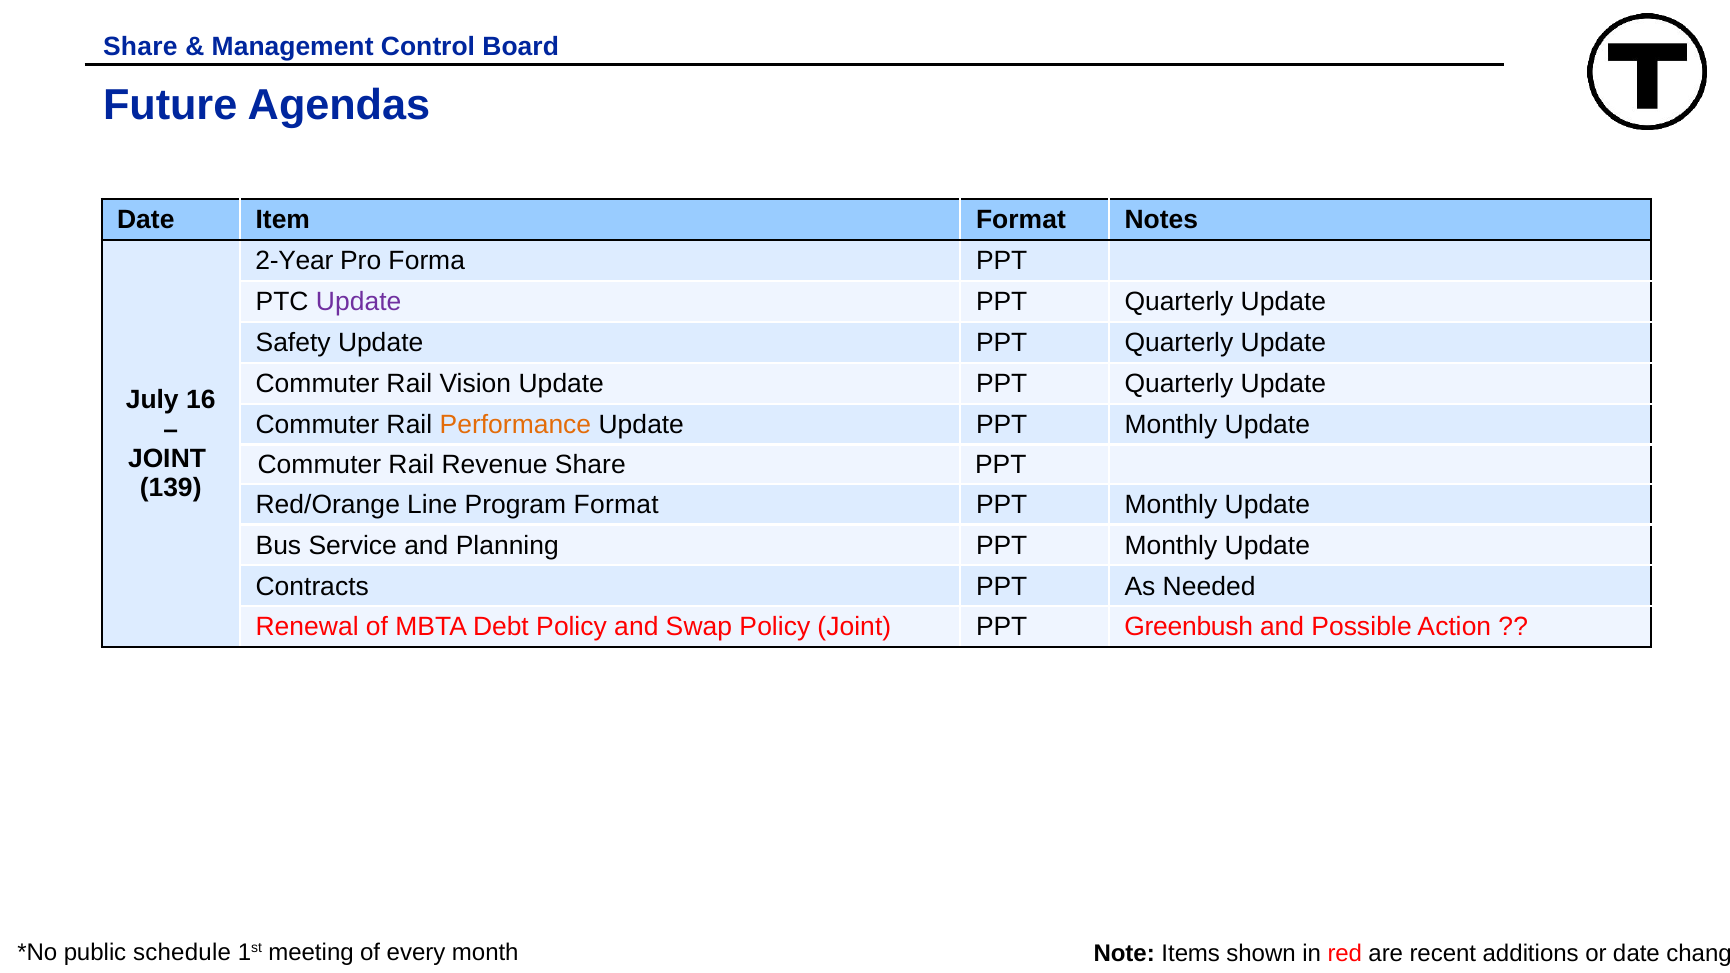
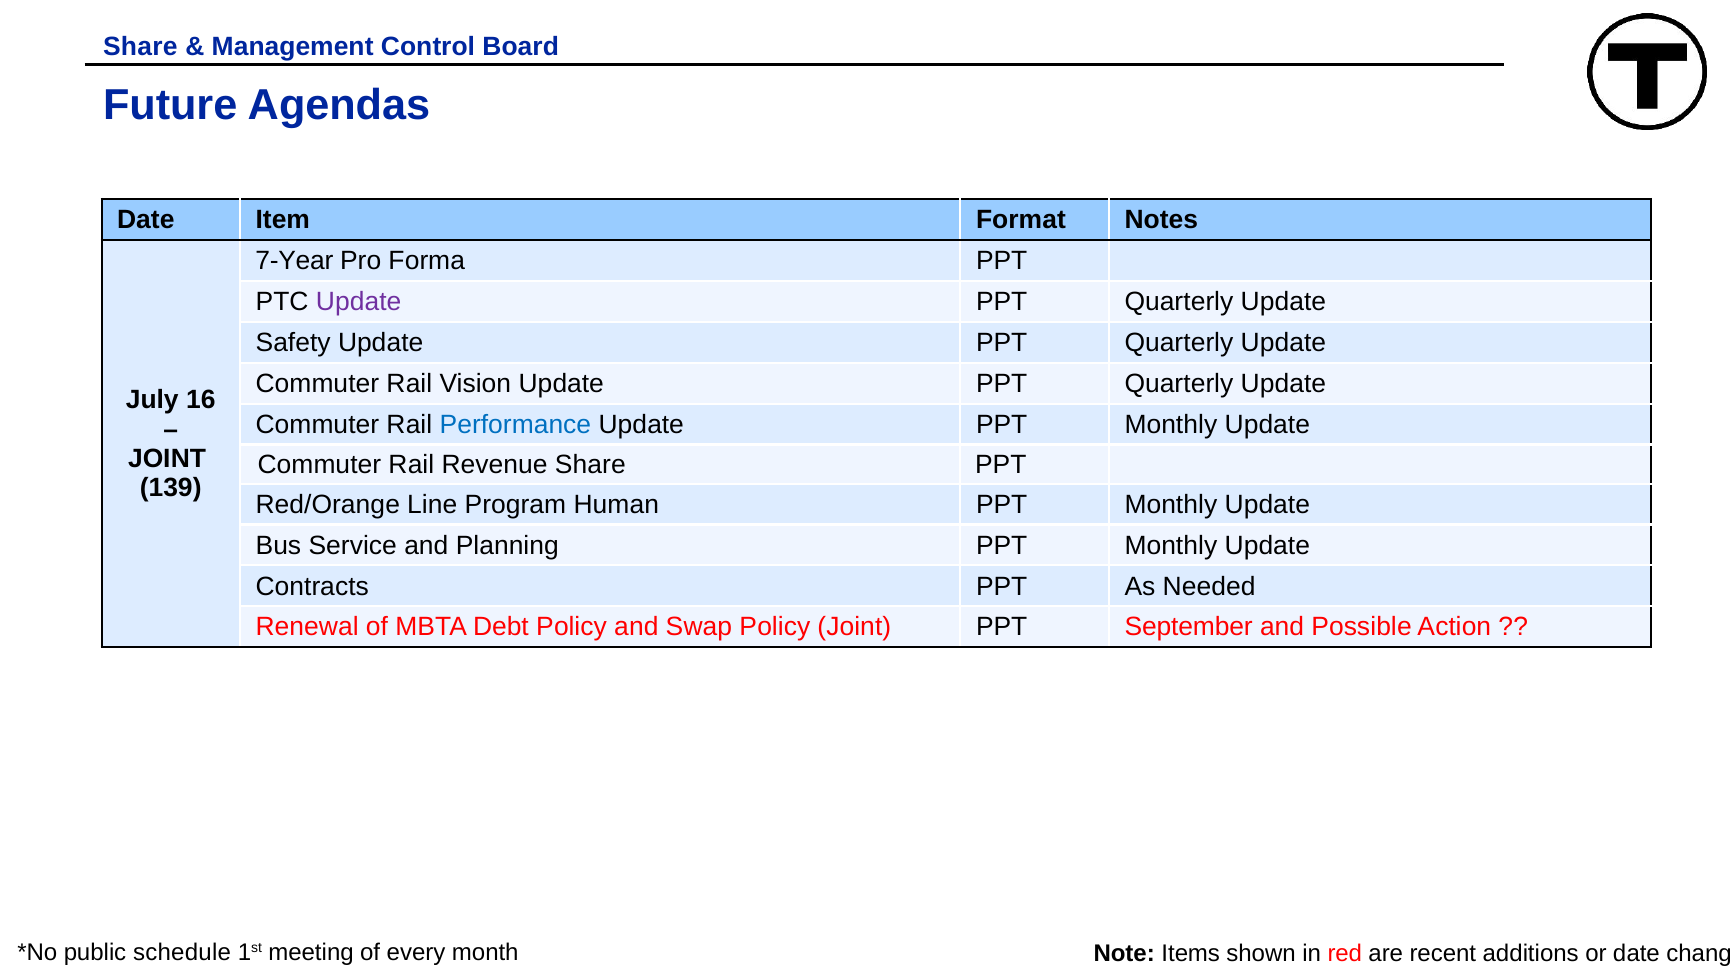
2-Year: 2-Year -> 7-Year
Performance colour: orange -> blue
Program Format: Format -> Human
Greenbush: Greenbush -> September
